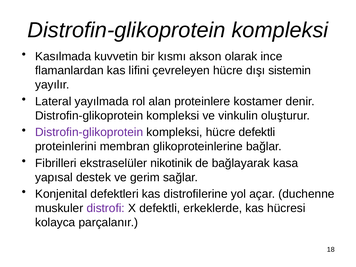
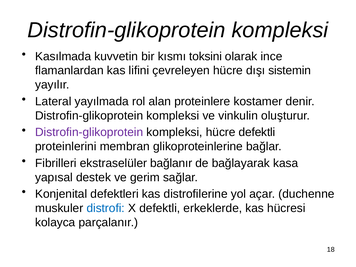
akson: akson -> toksini
nikotinik: nikotinik -> bağlanır
distrofi colour: purple -> blue
